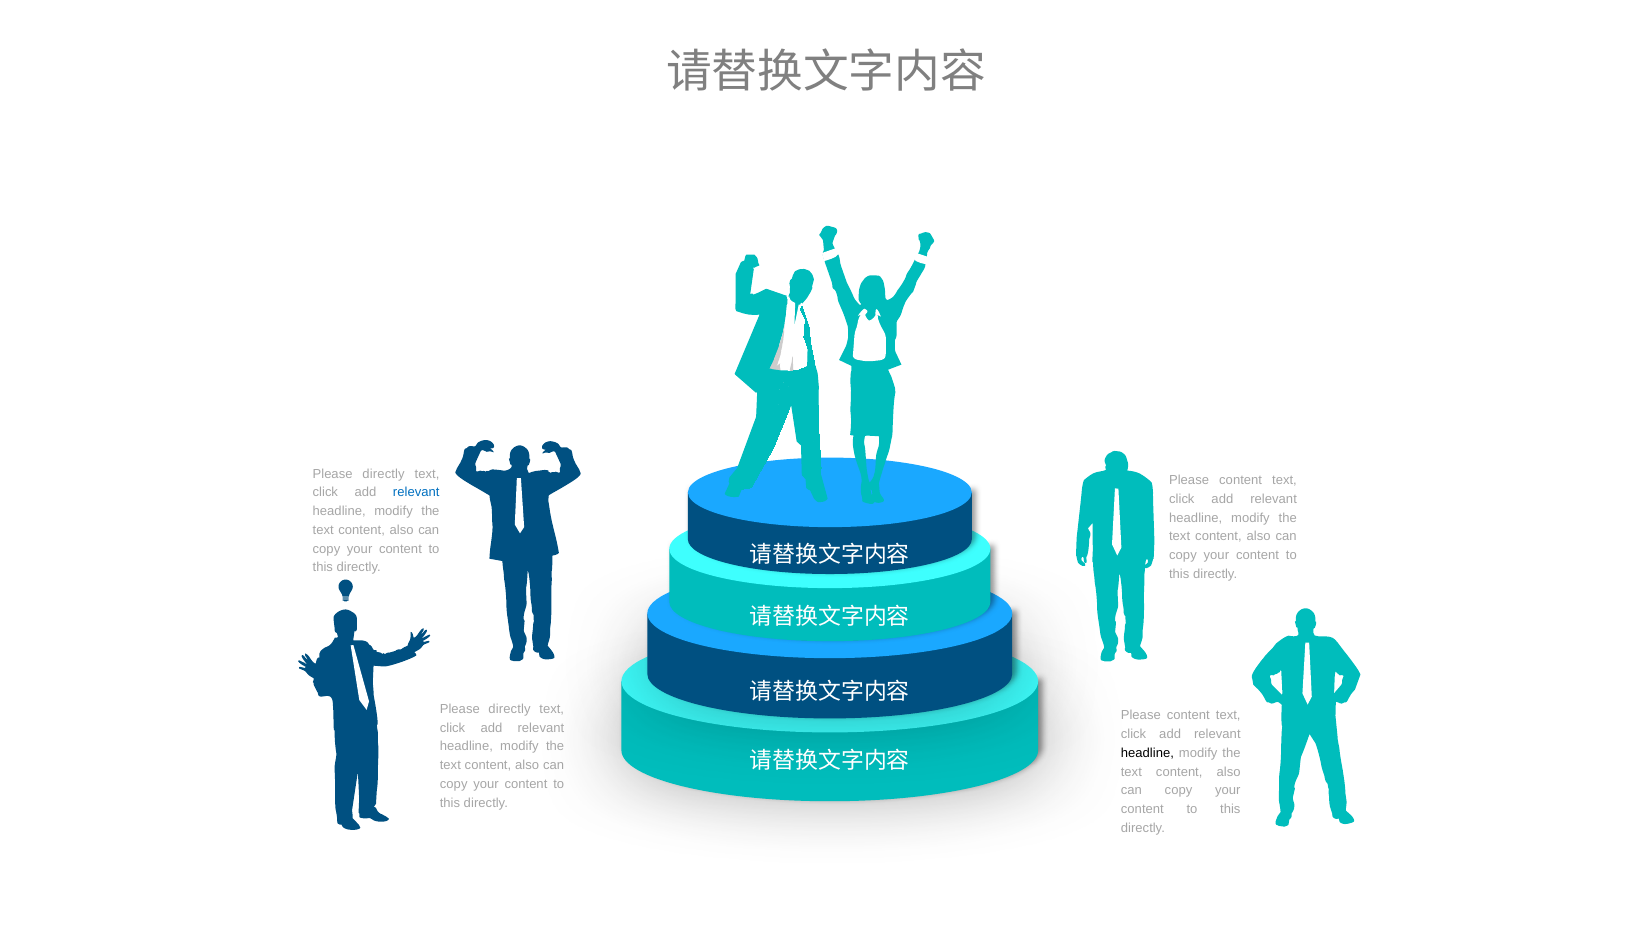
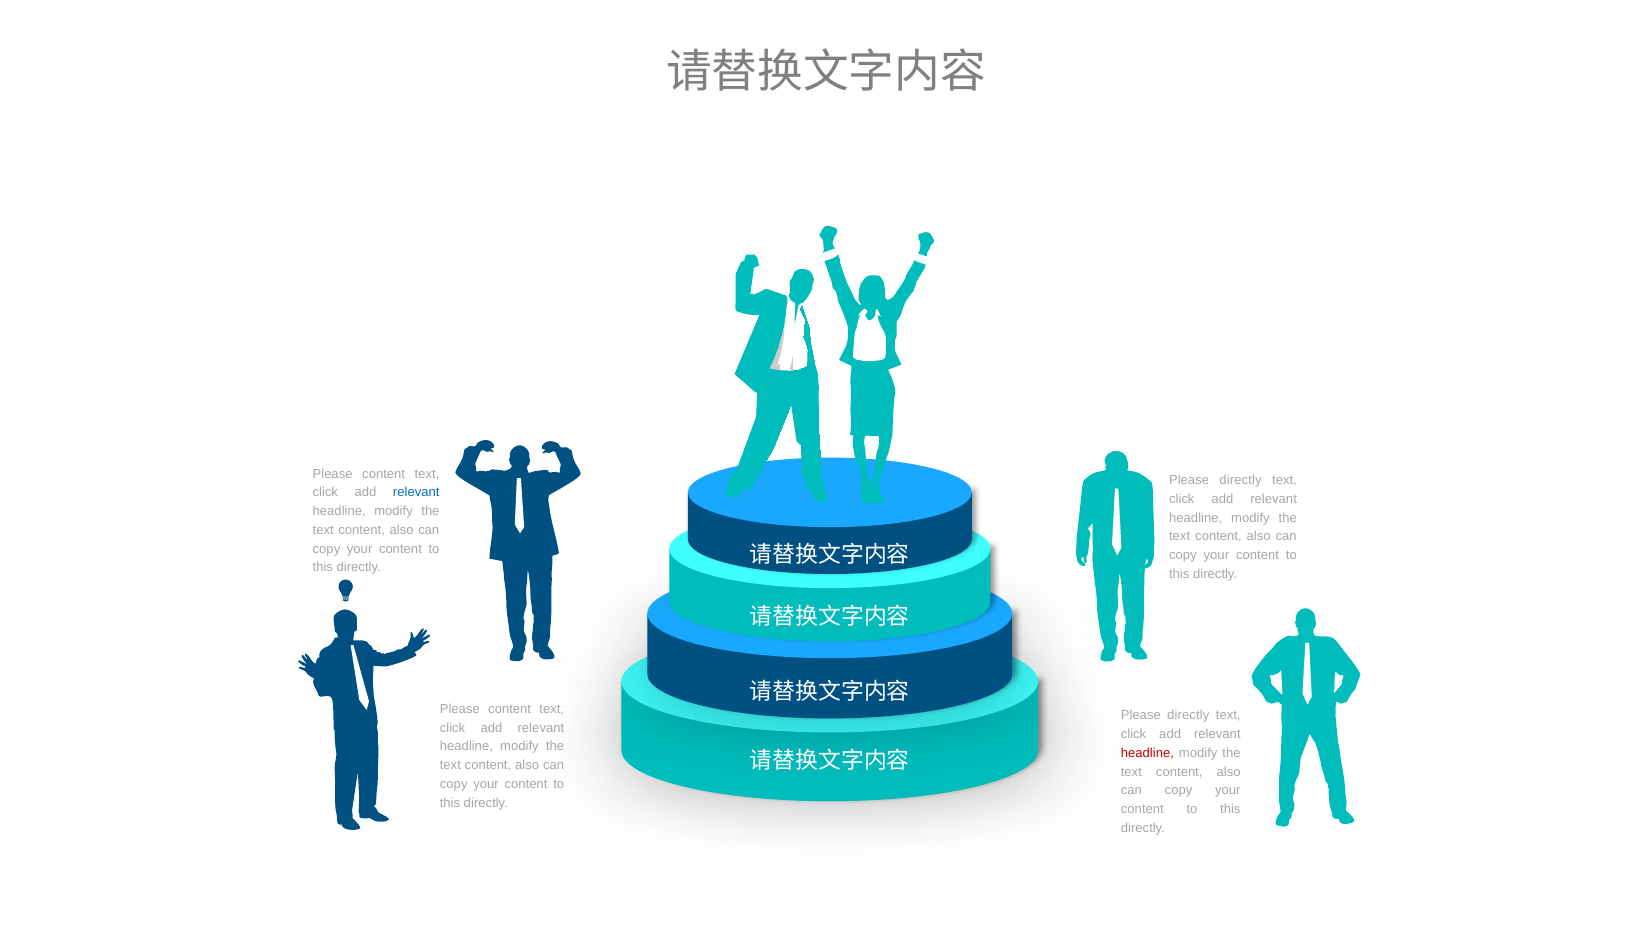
directly at (384, 474): directly -> content
content at (1241, 480): content -> directly
directly at (510, 709): directly -> content
content at (1188, 716): content -> directly
headline at (1147, 753) colour: black -> red
